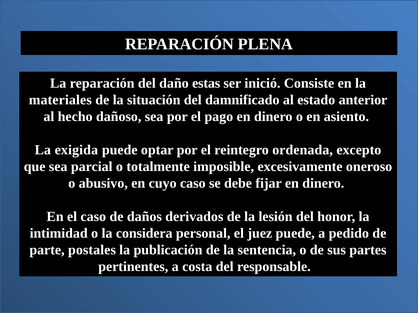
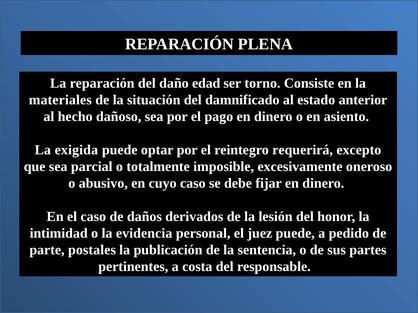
estas: estas -> edad
inició: inició -> torno
ordenada: ordenada -> requerirá
considera: considera -> evidencia
